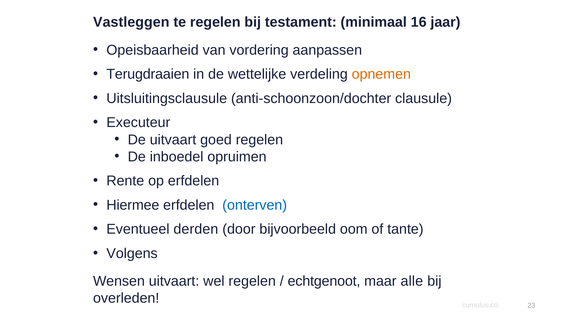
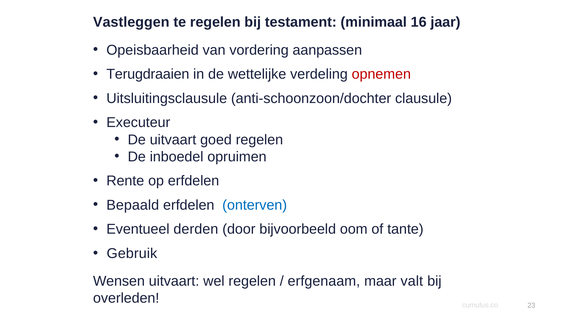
opnemen colour: orange -> red
Hiermee: Hiermee -> Bepaald
Volgens: Volgens -> Gebruik
echtgenoot: echtgenoot -> erfgenaam
alle: alle -> valt
